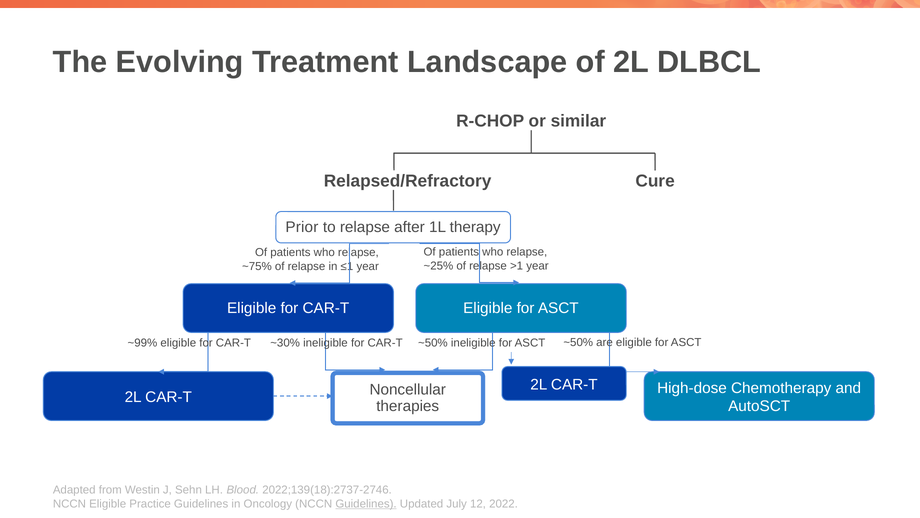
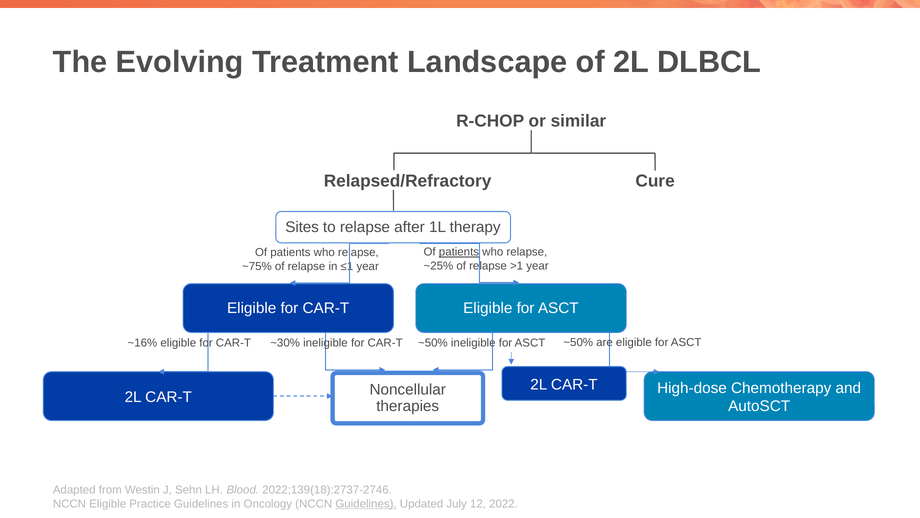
Prior: Prior -> Sites
patients at (459, 252) underline: none -> present
~99%: ~99% -> ~16%
